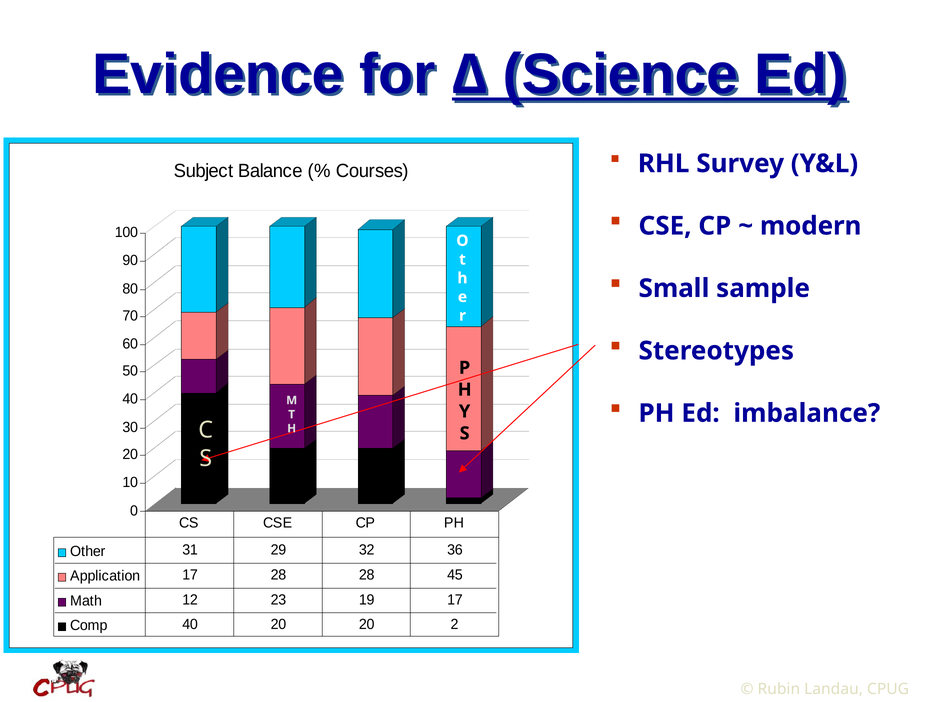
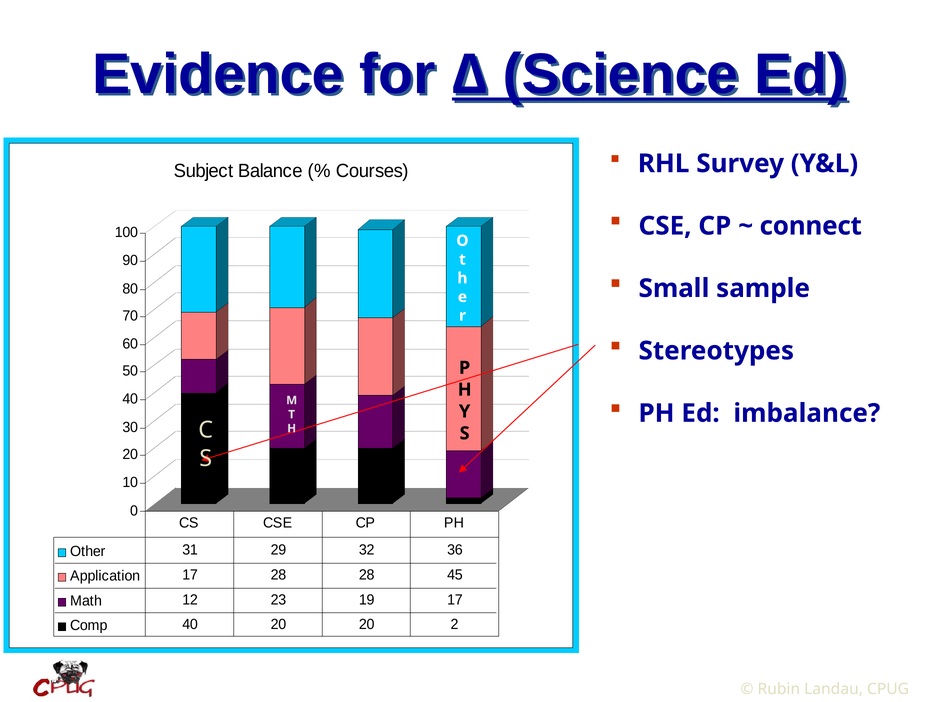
modern: modern -> connect
